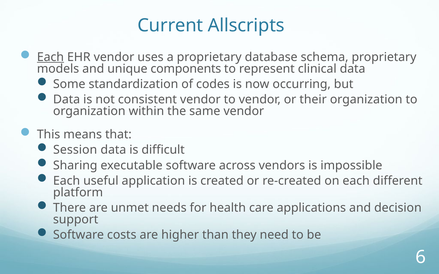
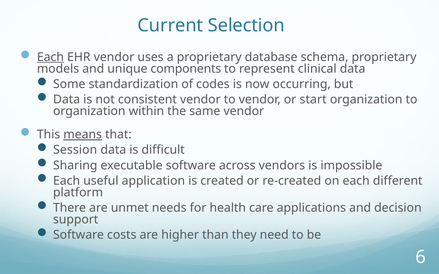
Allscripts: Allscripts -> Selection
their: their -> start
means underline: none -> present
